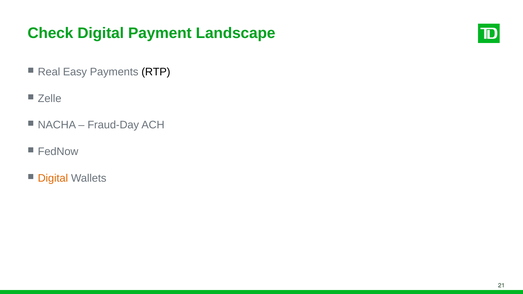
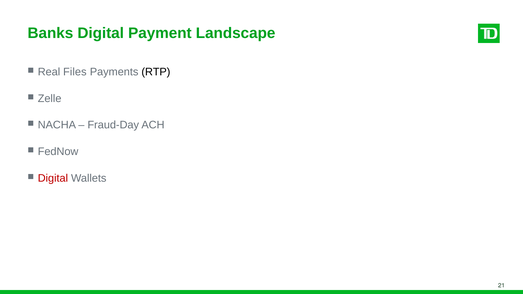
Check: Check -> Banks
Easy: Easy -> Files
Digital at (53, 178) colour: orange -> red
